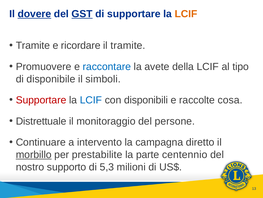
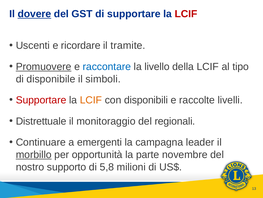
GST underline: present -> none
LCIF at (186, 14) colour: orange -> red
Tramite at (33, 45): Tramite -> Uscenti
Promuovere underline: none -> present
avete: avete -> livello
LCIF at (91, 100) colour: blue -> orange
cosa: cosa -> livelli
persone: persone -> regionali
intervento: intervento -> emergenti
diretto: diretto -> leader
prestabilite: prestabilite -> opportunità
centennio: centennio -> novembre
5,3: 5,3 -> 5,8
